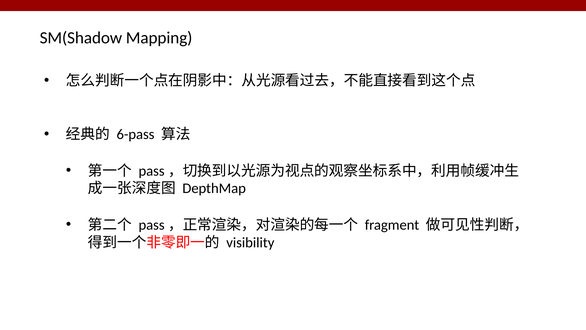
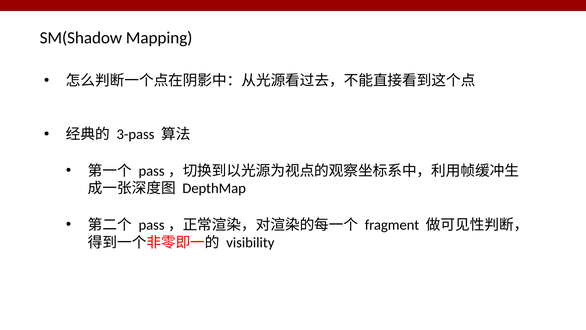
6-pass: 6-pass -> 3-pass
